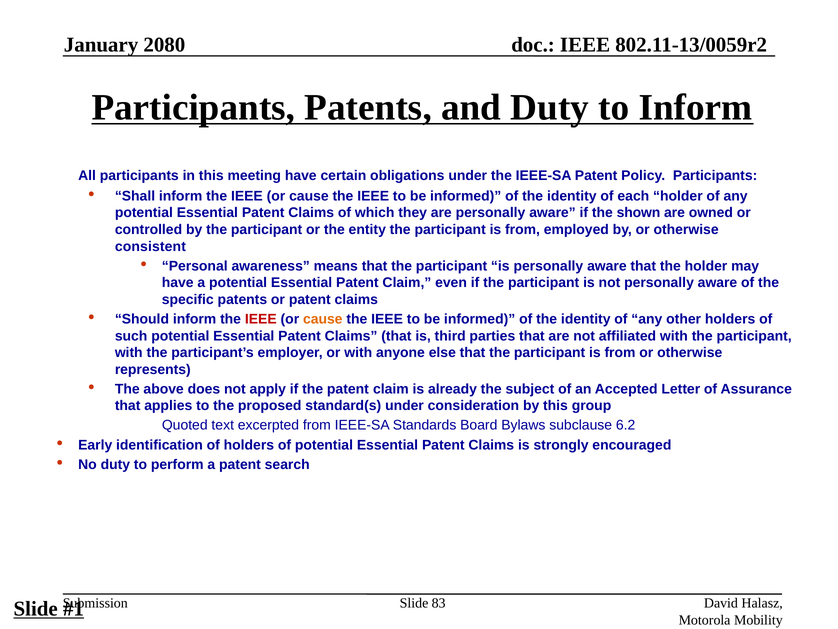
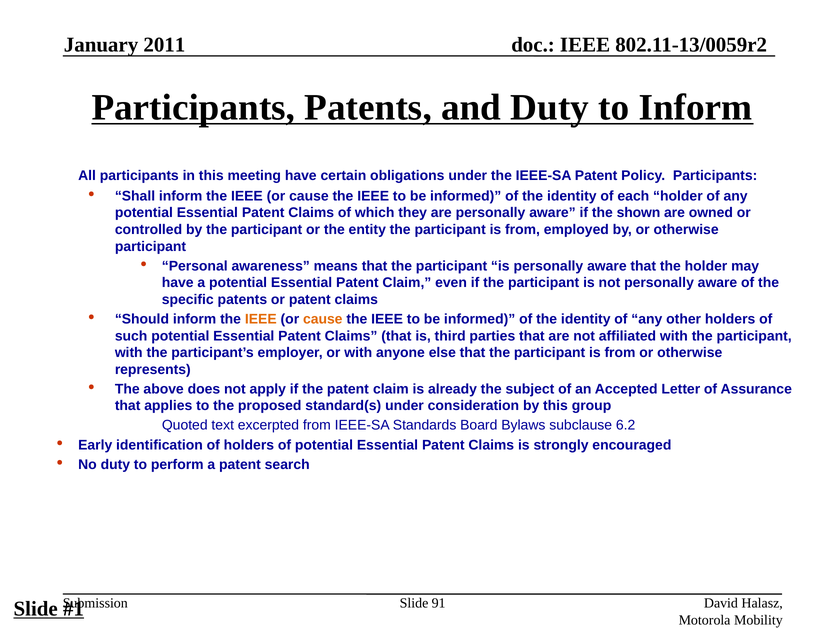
2080: 2080 -> 2011
consistent at (150, 246): consistent -> participant
IEEE at (261, 319) colour: red -> orange
83: 83 -> 91
